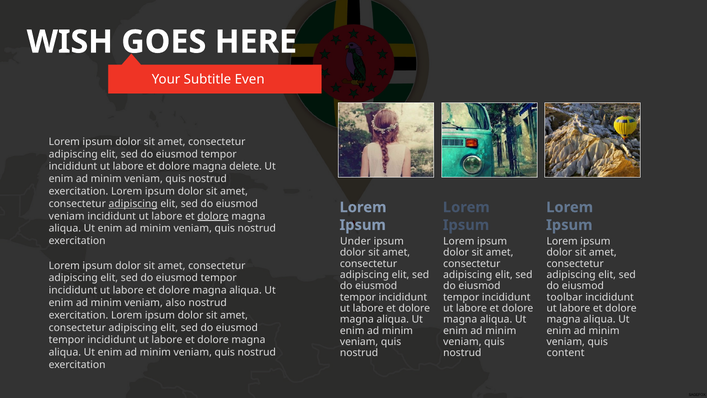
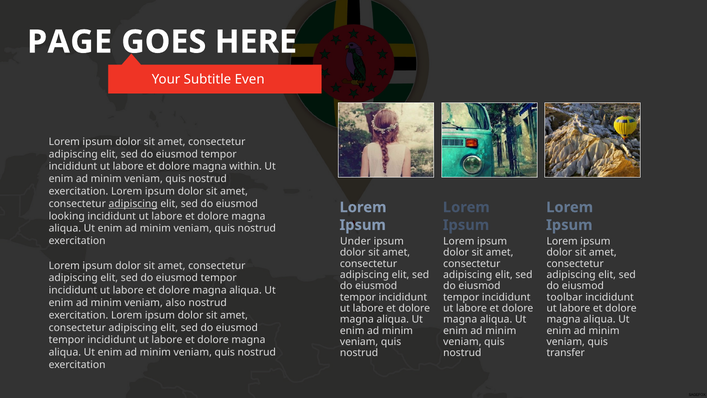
WISH: WISH -> PAGE
delete: delete -> within
veniam at (67, 216): veniam -> looking
dolore at (213, 216) underline: present -> none
content: content -> transfer
